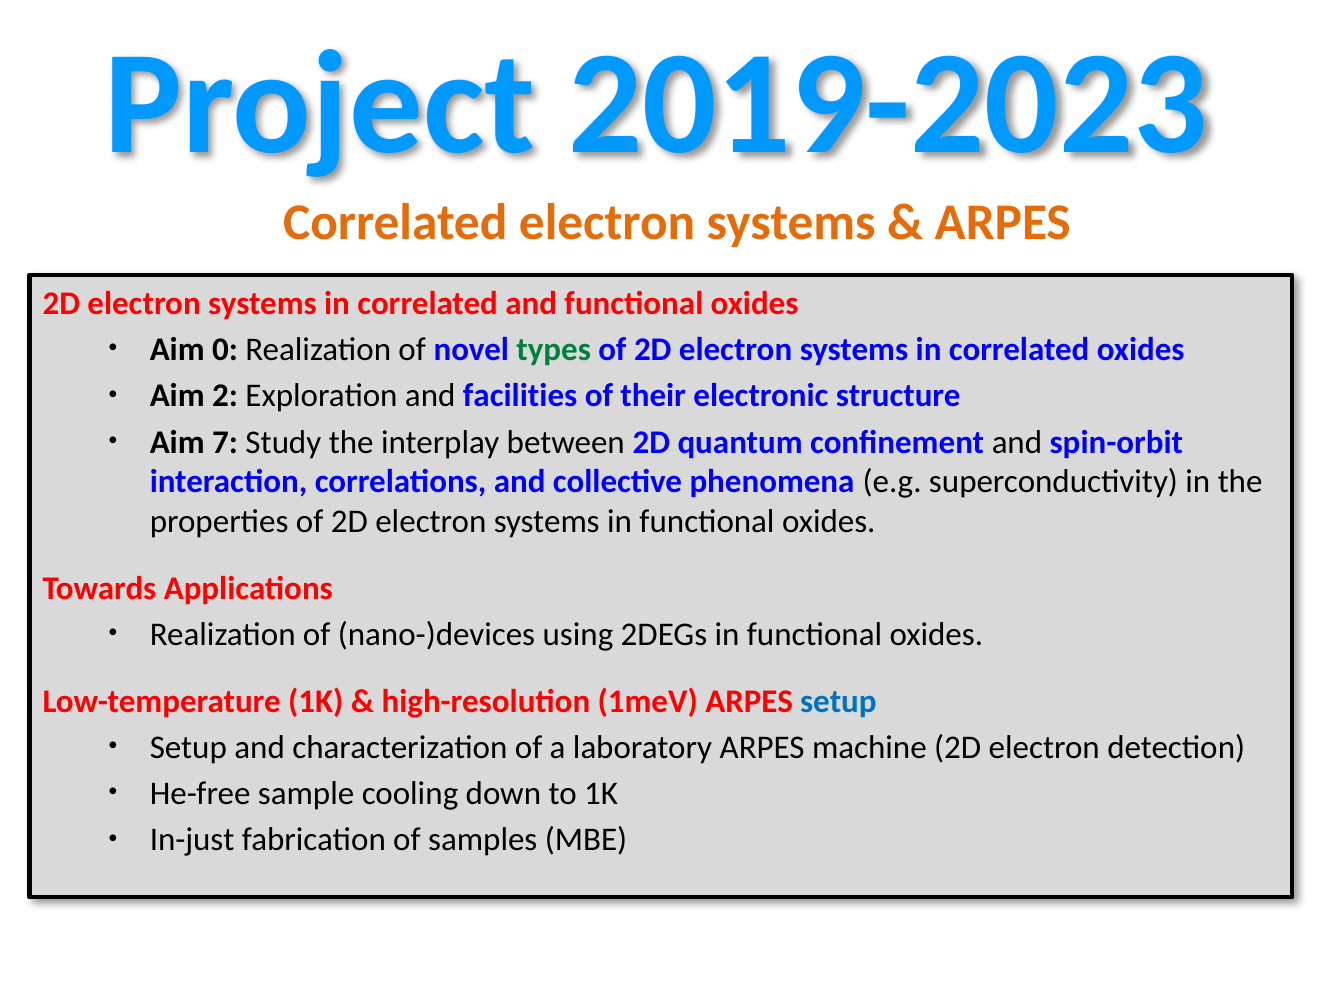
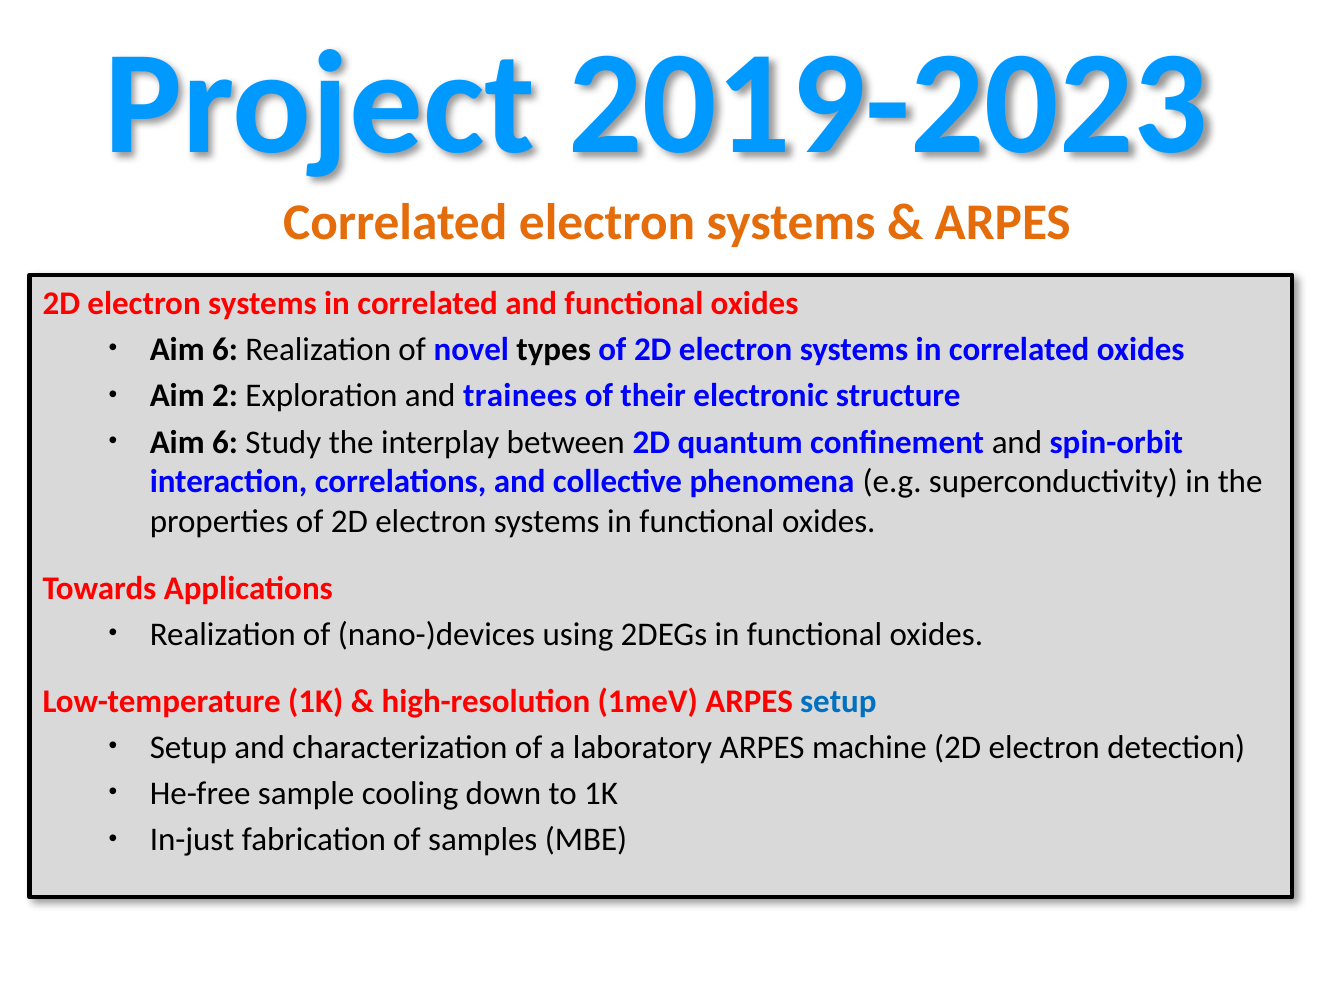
0 at (225, 350): 0 -> 6
types colour: green -> black
facilities: facilities -> trainees
7 at (225, 442): 7 -> 6
